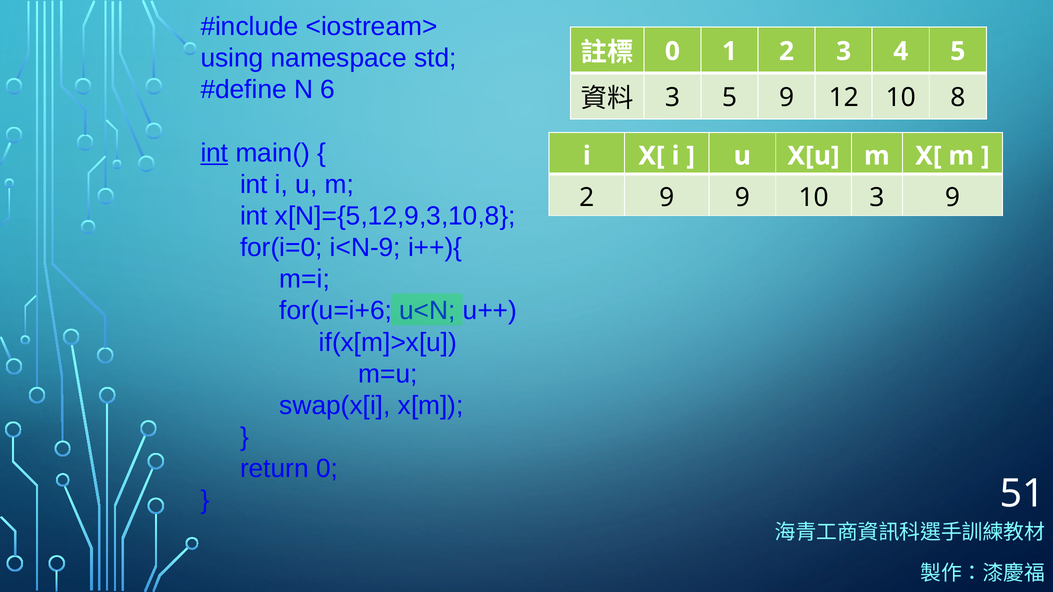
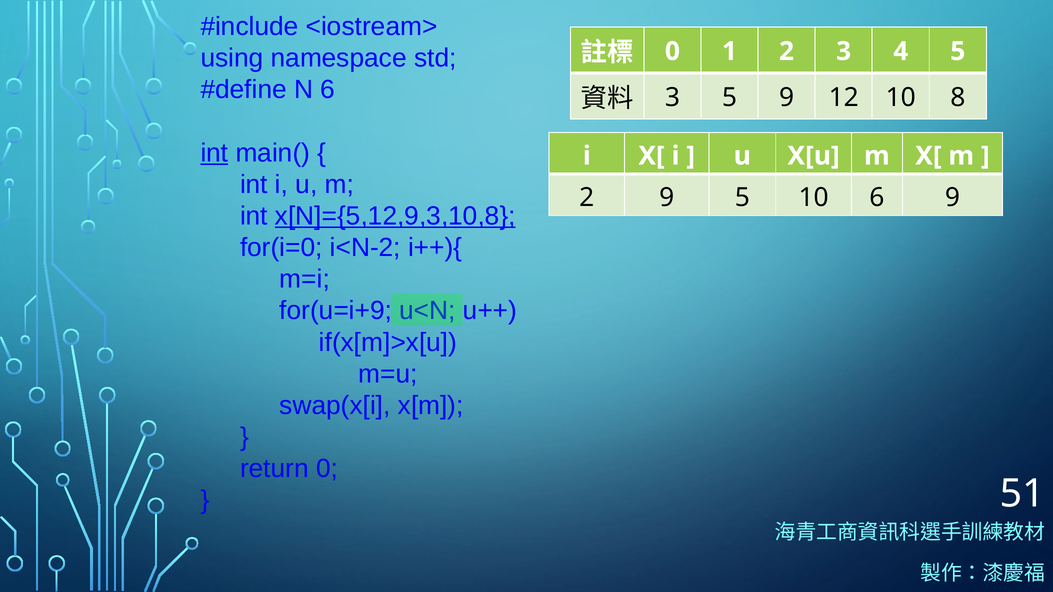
9 9: 9 -> 5
10 3: 3 -> 6
x[N]={5,12,9,3,10,8 underline: none -> present
i<N-9: i<N-9 -> i<N-2
for(u=i+6: for(u=i+6 -> for(u=i+9
